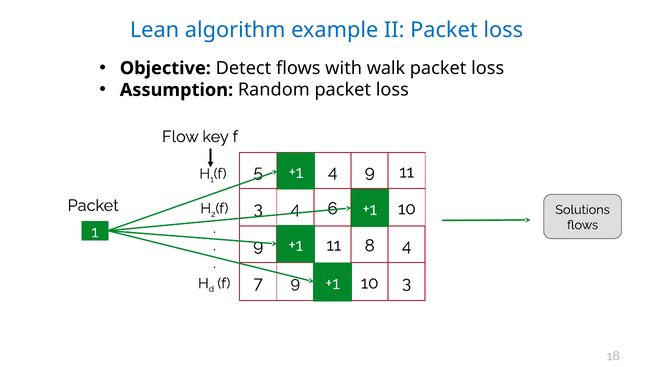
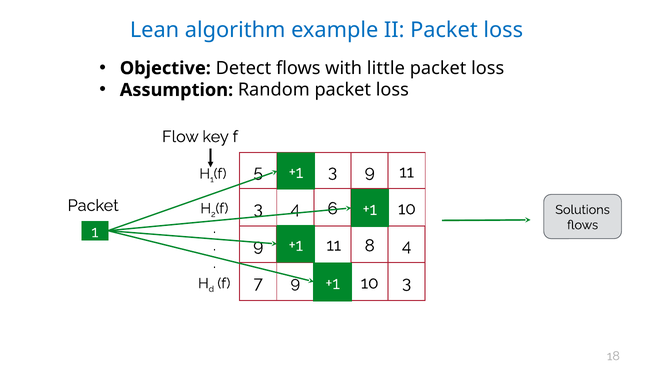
walk: walk -> little
5 4: 4 -> 3
